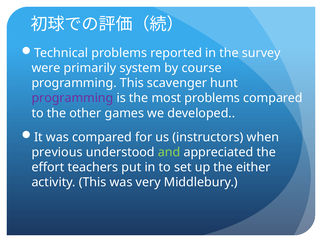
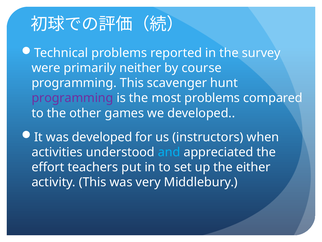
system: system -> neither
was compared: compared -> developed
previous: previous -> activities
and colour: light green -> light blue
